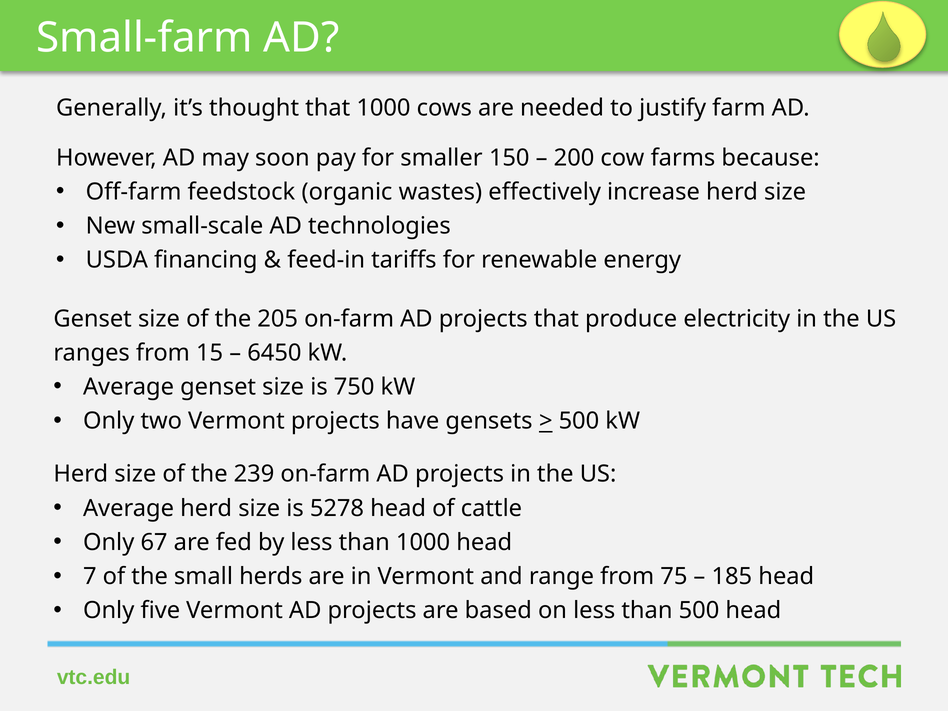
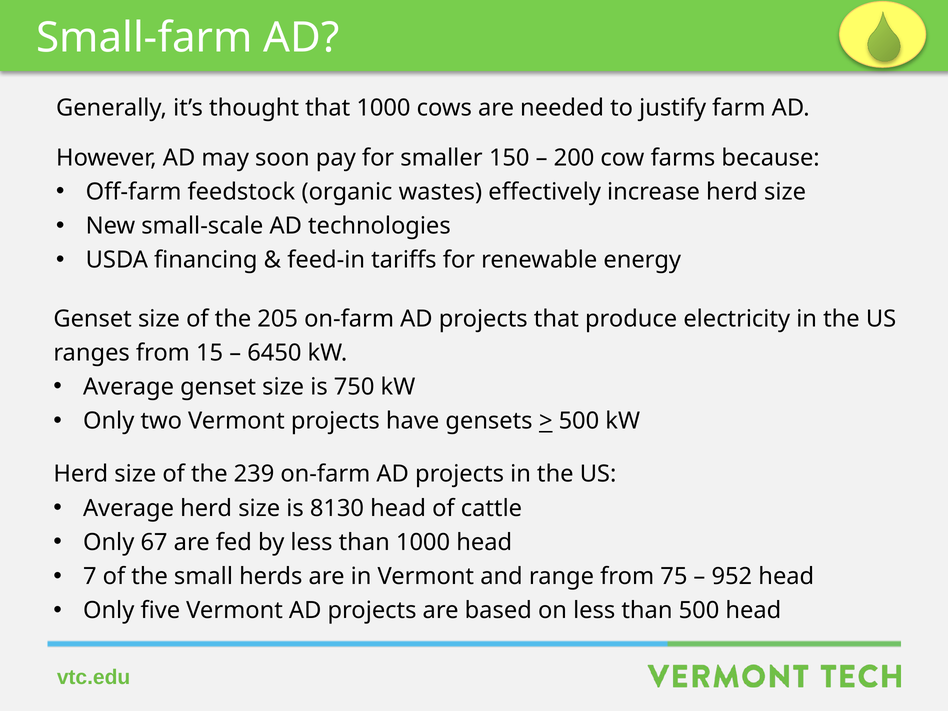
5278: 5278 -> 8130
185: 185 -> 952
